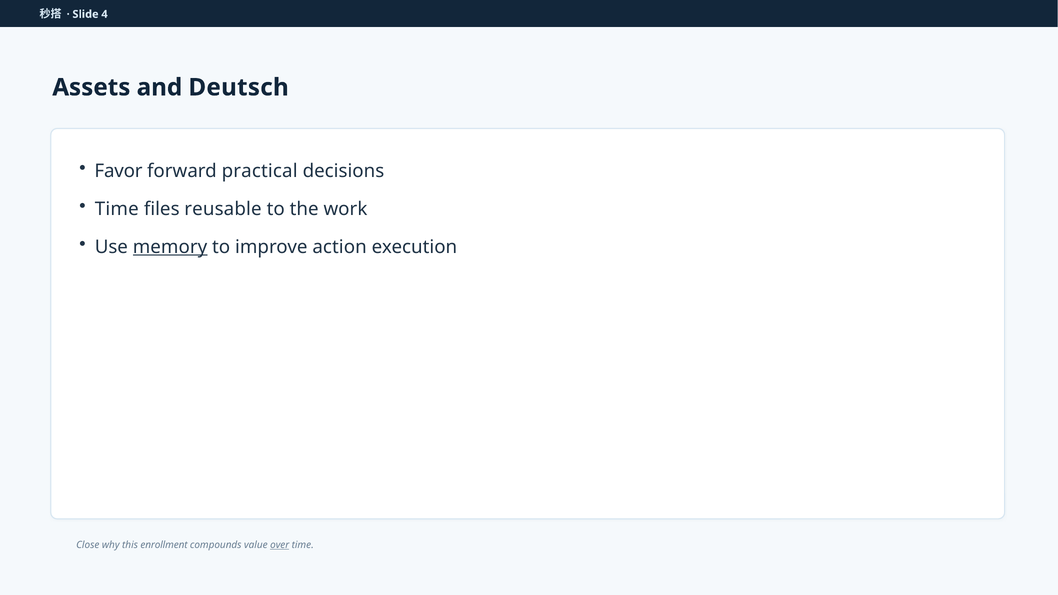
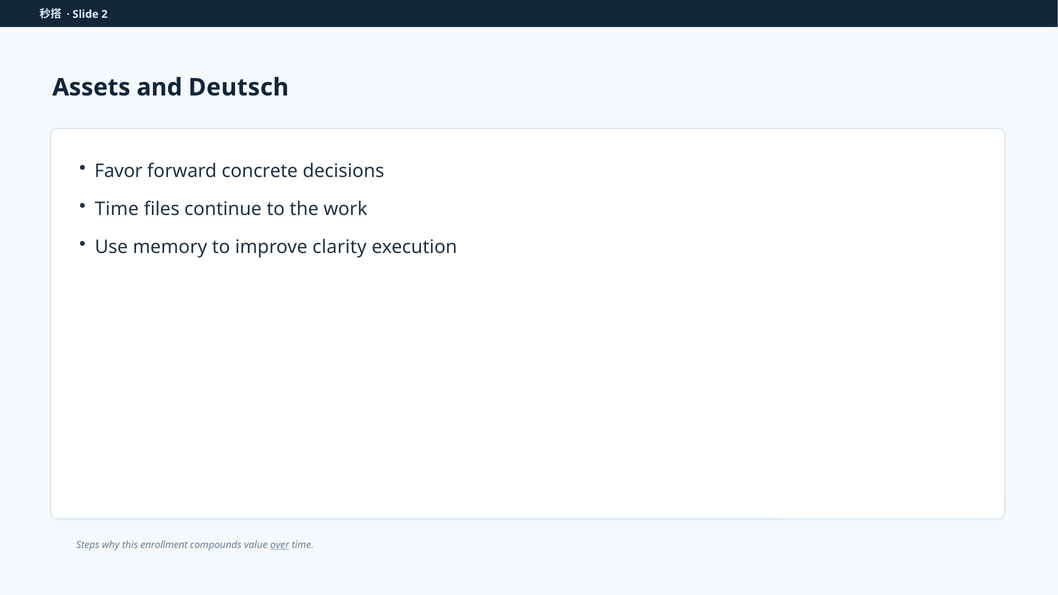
4: 4 -> 2
practical: practical -> concrete
reusable: reusable -> continue
memory underline: present -> none
action: action -> clarity
Close: Close -> Steps
